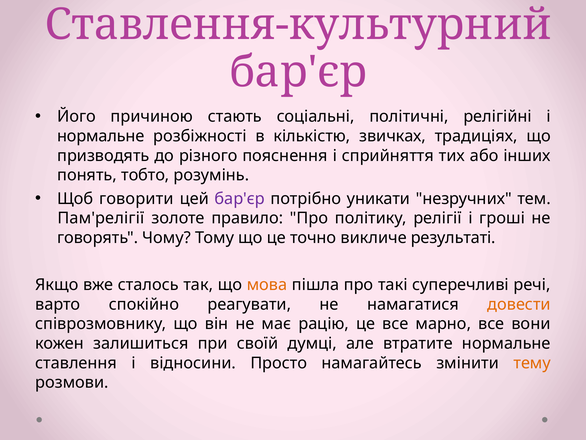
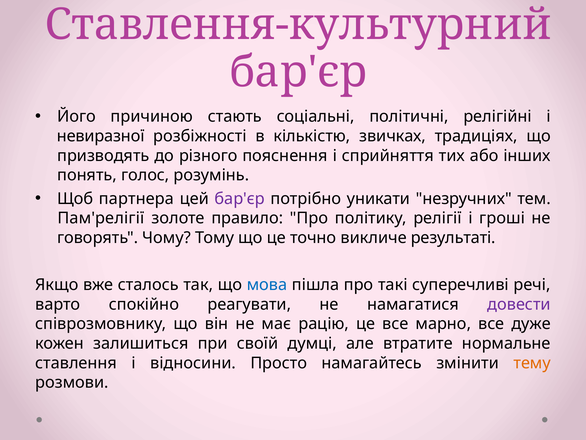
нормальне at (101, 136): нормальне -> невиразної
тобто: тобто -> голос
говорити: говорити -> партнера
мова colour: orange -> blue
довести colour: orange -> purple
вони: вони -> дуже
